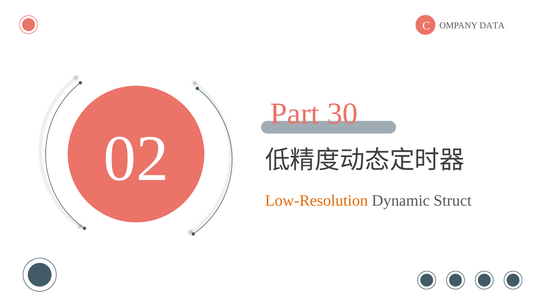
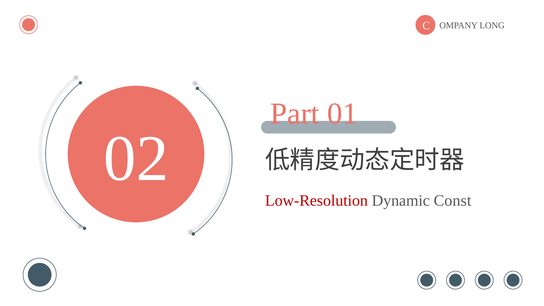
DATA: DATA -> LONG
30: 30 -> 01
Low-Resolution colour: orange -> red
Struct: Struct -> Const
